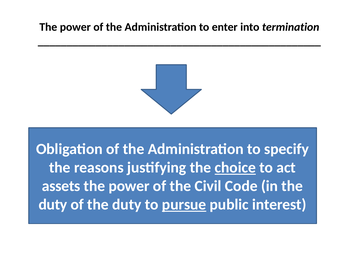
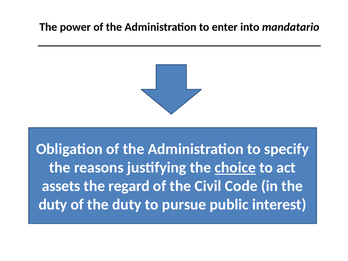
termination: termination -> mandatario
power at (129, 186): power -> regard
pursue underline: present -> none
